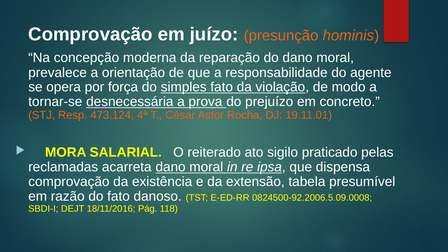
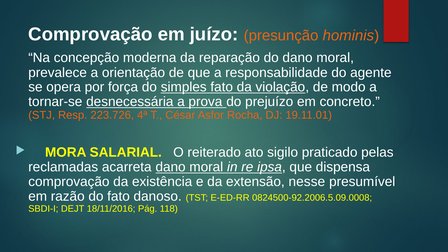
473.124: 473.124 -> 223.726
tabela: tabela -> nesse
